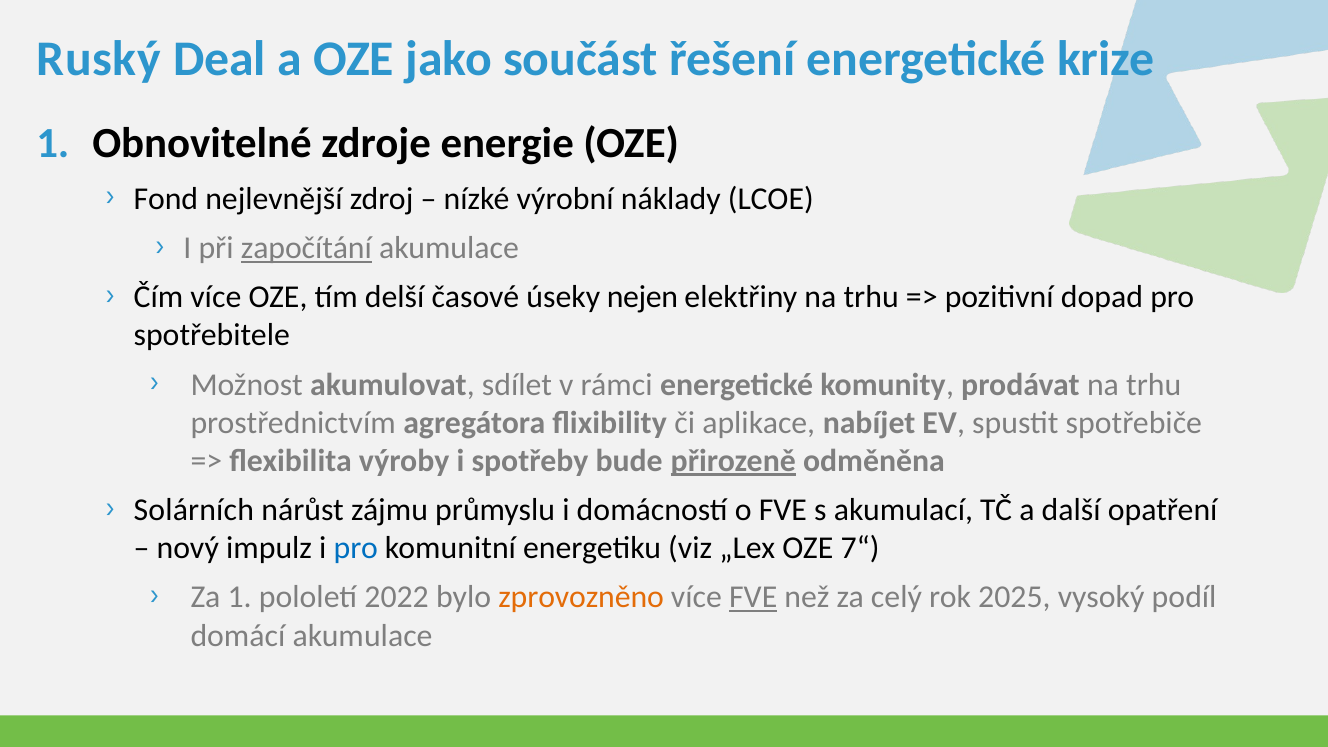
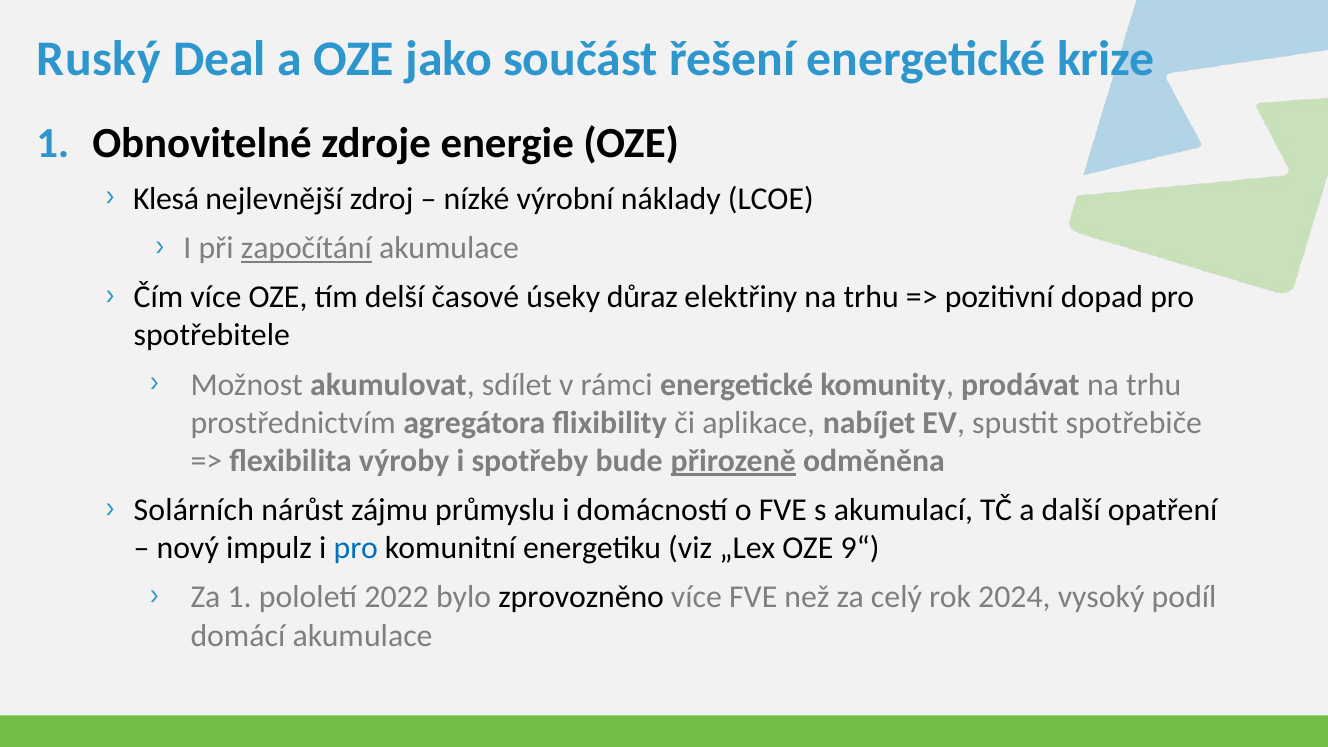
Fond: Fond -> Klesá
nejen: nejen -> důraz
7“: 7“ -> 9“
zprovozněno colour: orange -> black
FVE at (753, 597) underline: present -> none
2025: 2025 -> 2024
